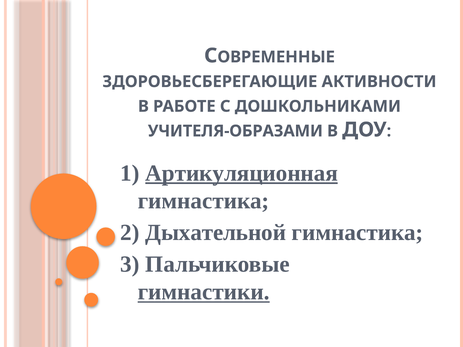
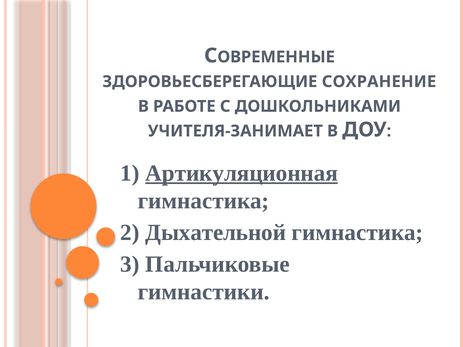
АКТИВНОСТИ: АКТИВНОСТИ -> СОХРАНЕНИЕ
УЧИТЕЛЯ-ОБРАЗАМИ: УЧИТЕЛЯ-ОБРАЗАМИ -> УЧИТЕЛЯ-ЗАНИМАЕТ
гимнастики underline: present -> none
